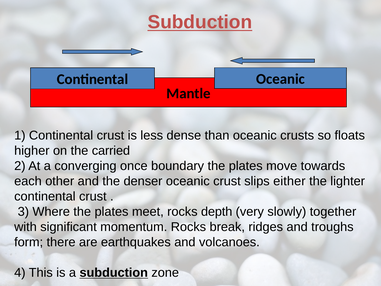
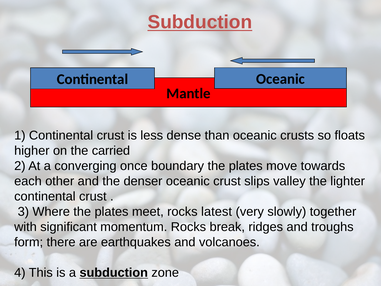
either: either -> valley
depth: depth -> latest
